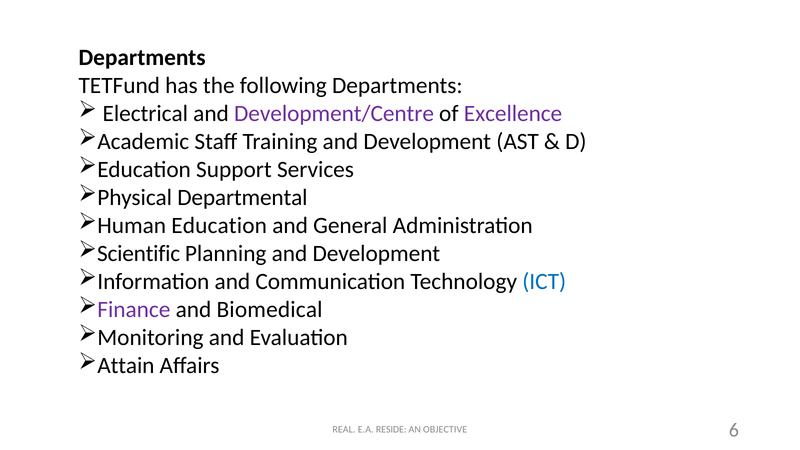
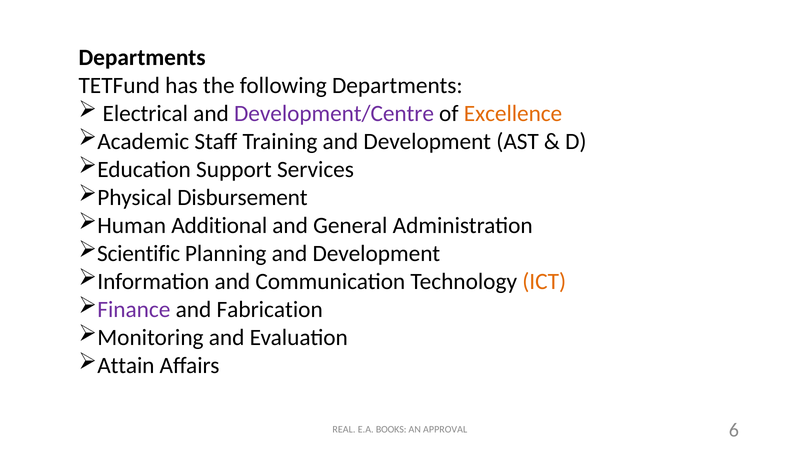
Excellence colour: purple -> orange
Departmental: Departmental -> Disbursement
Human Education: Education -> Additional
ICT colour: blue -> orange
Biomedical: Biomedical -> Fabrication
RESIDE: RESIDE -> BOOKS
OBJECTIVE: OBJECTIVE -> APPROVAL
